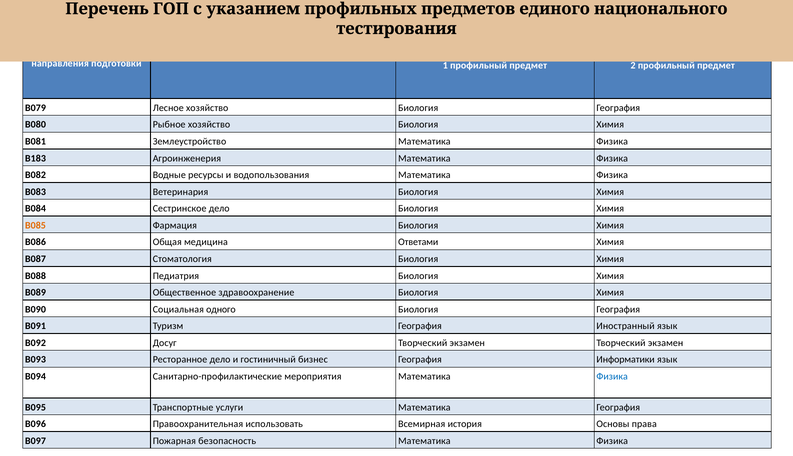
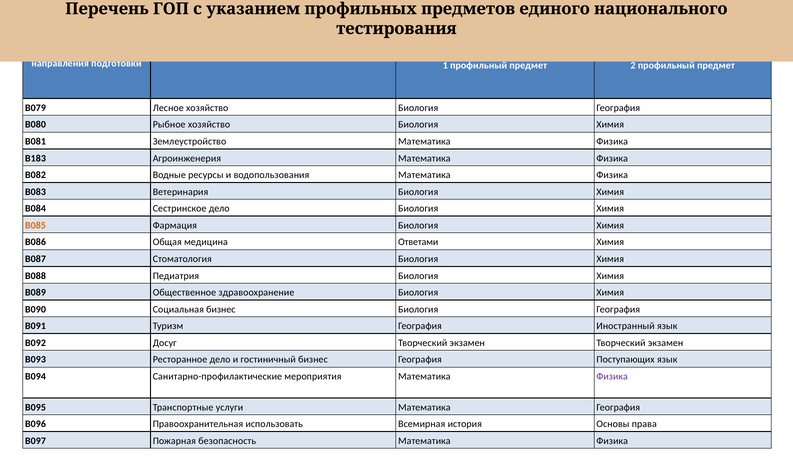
Социальная одного: одного -> бизнес
Информатики: Информатики -> Поступающих
Физика at (612, 377) colour: blue -> purple
